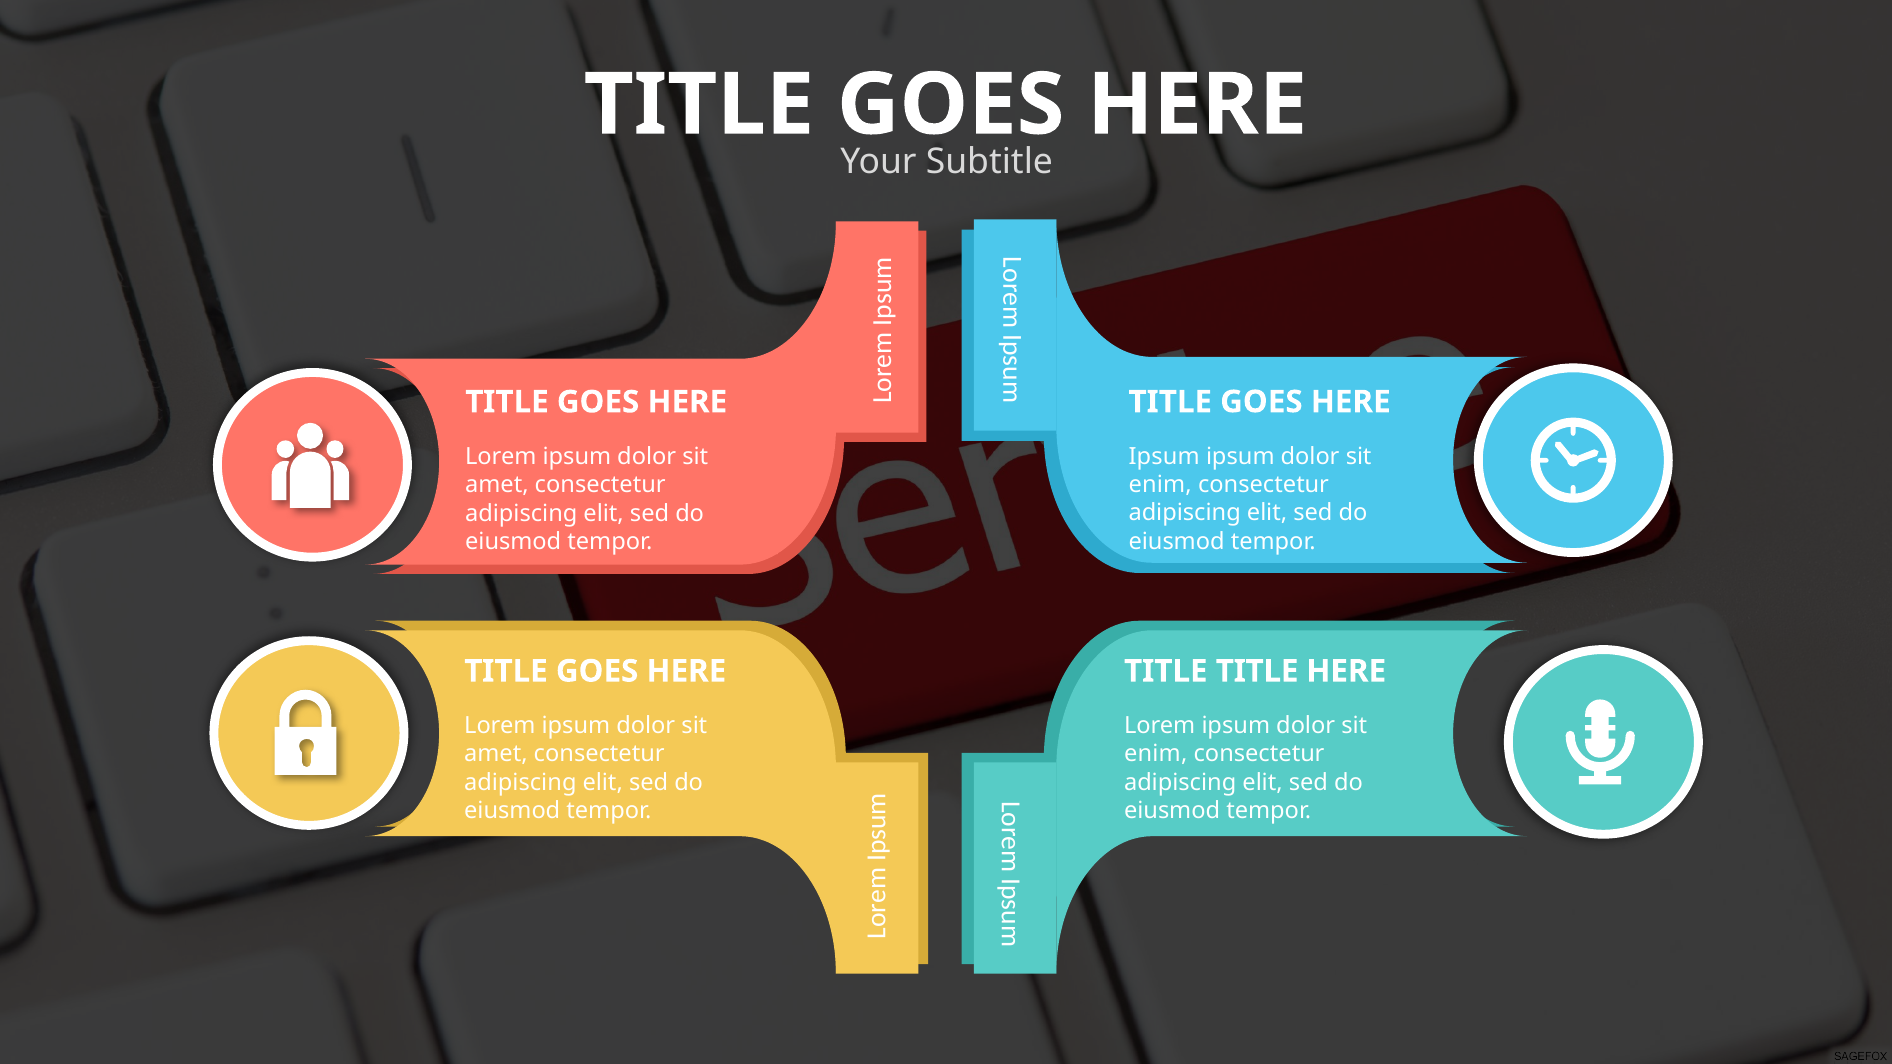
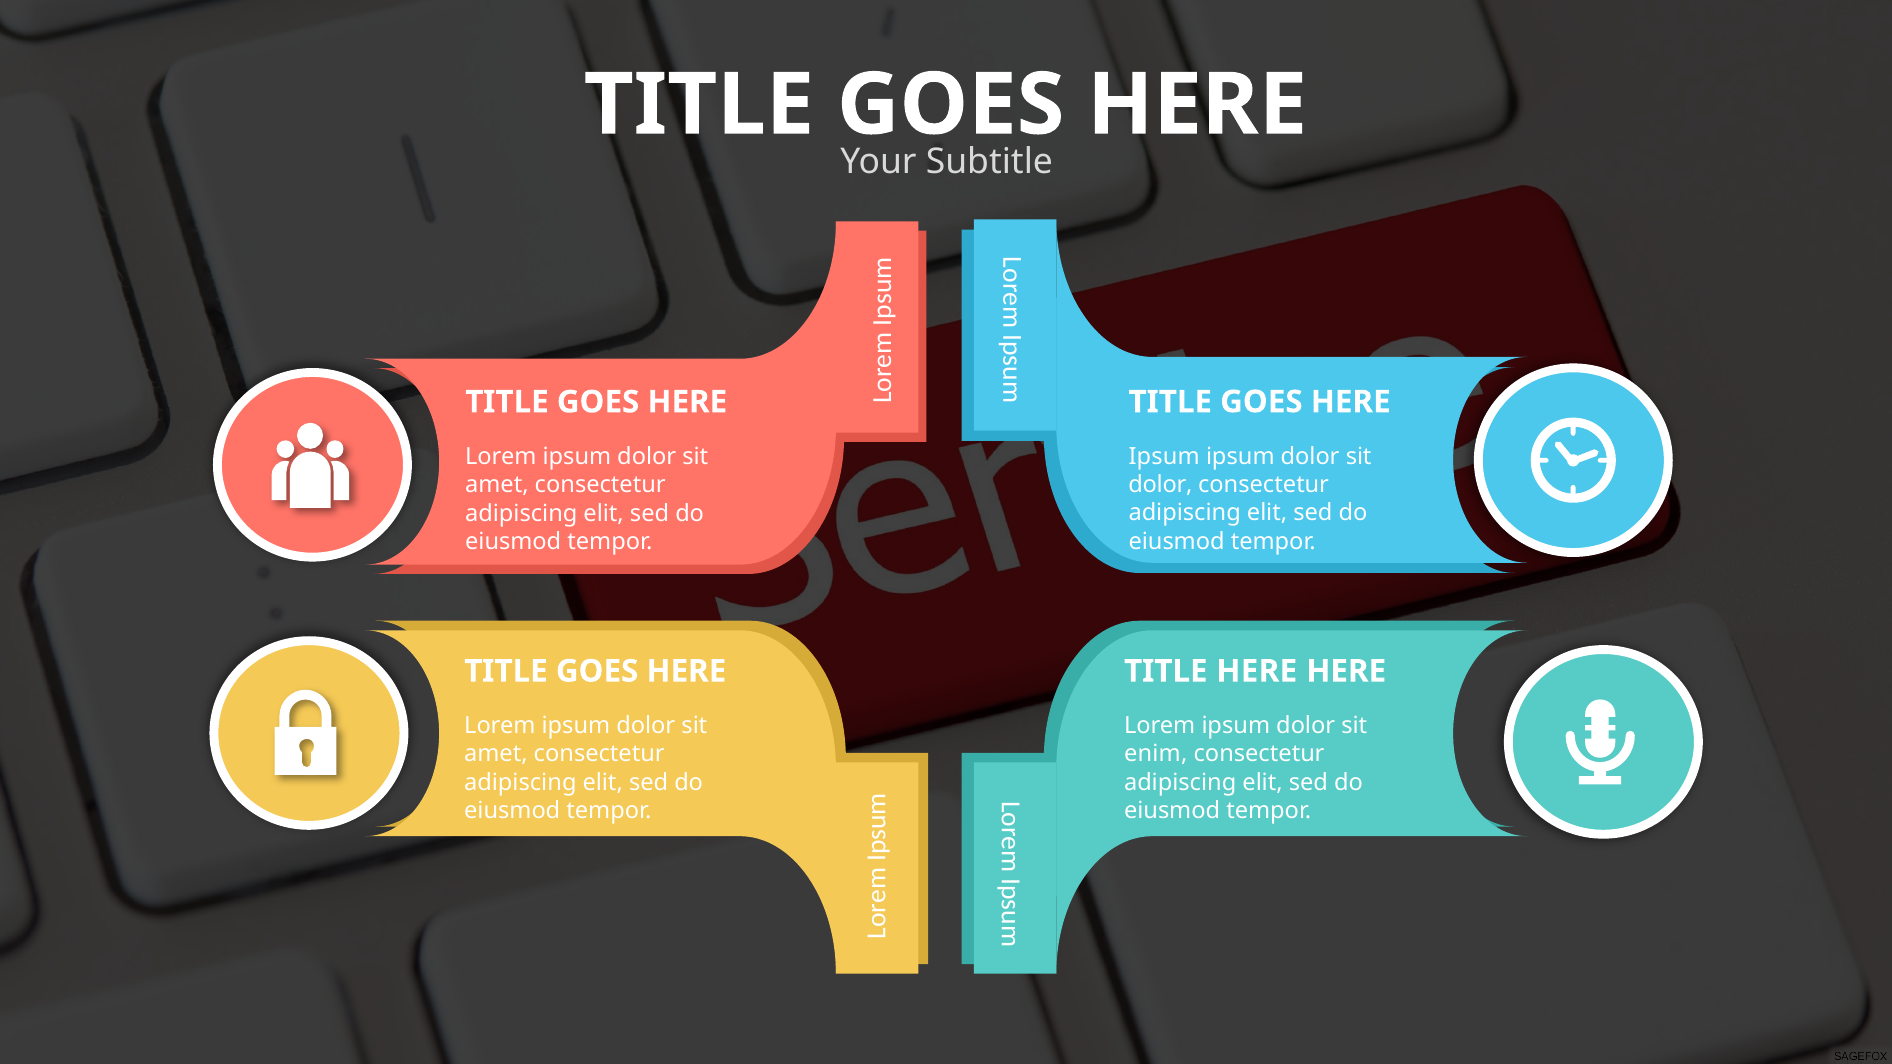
enim at (1160, 485): enim -> dolor
TITLE TITLE: TITLE -> HERE
